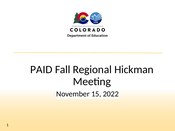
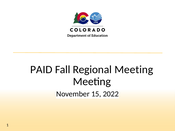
Regional Hickman: Hickman -> Meeting
